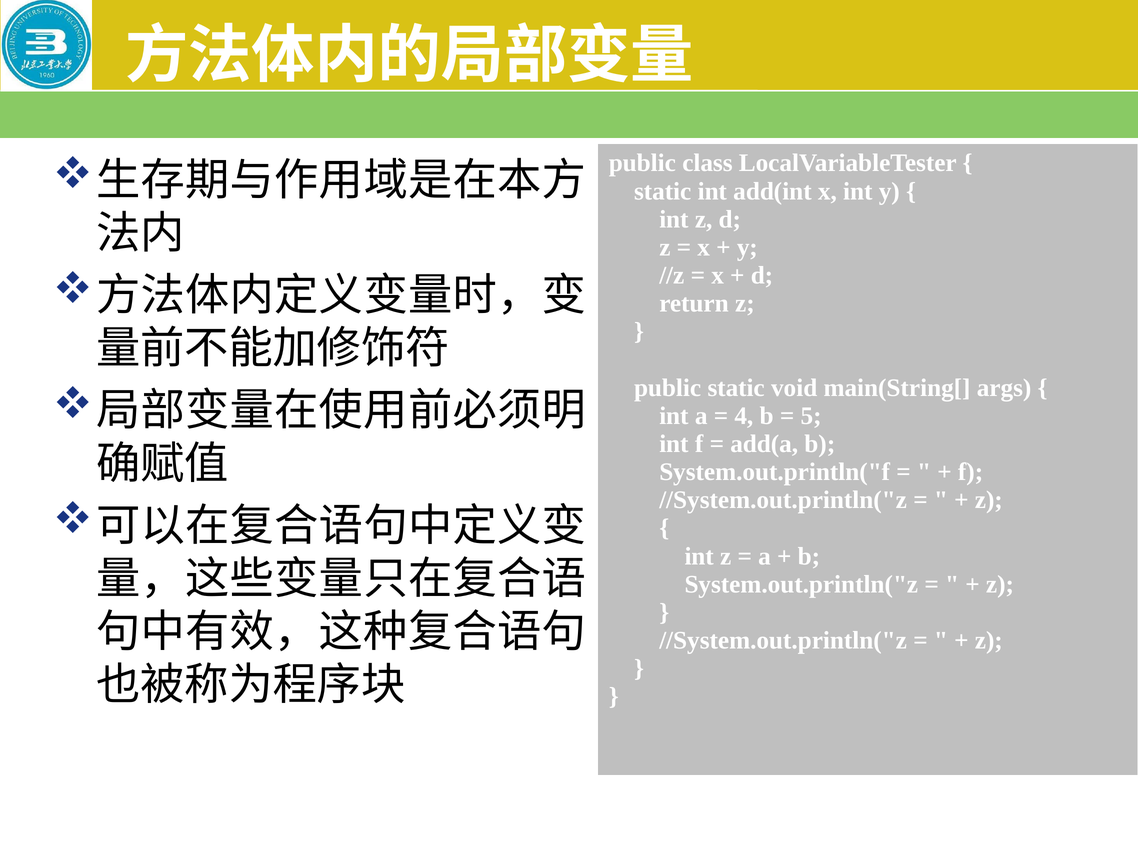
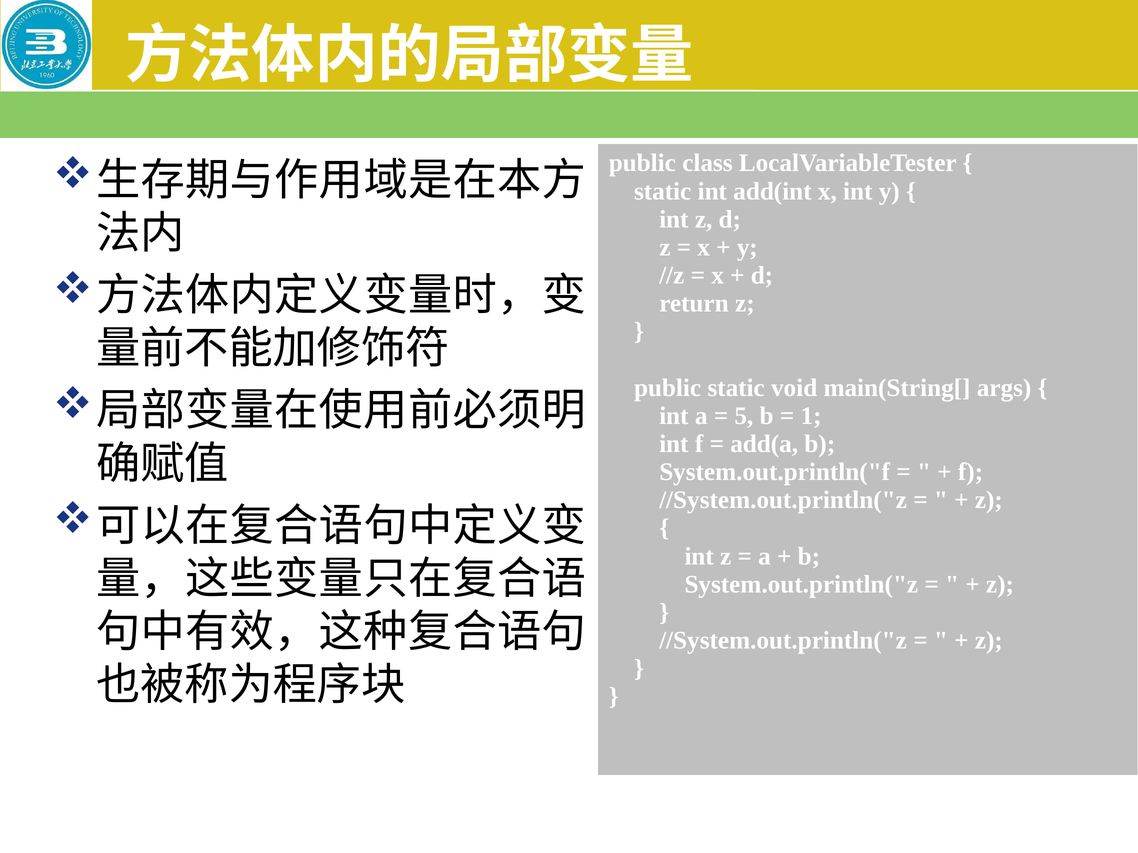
4: 4 -> 5
5: 5 -> 1
